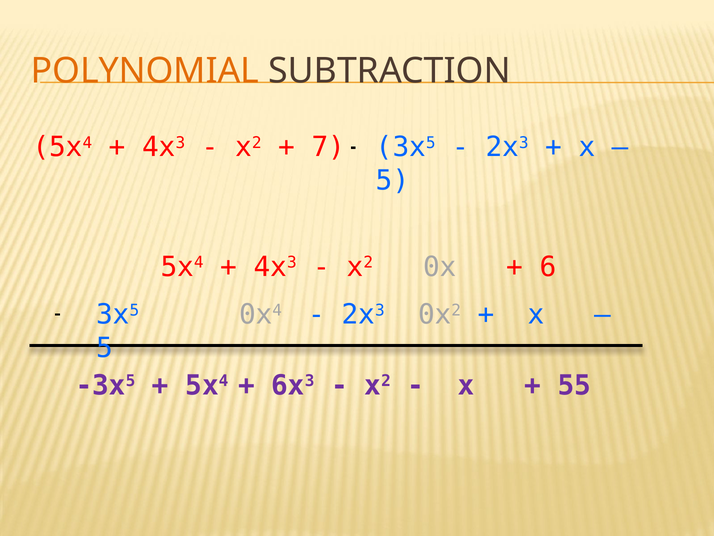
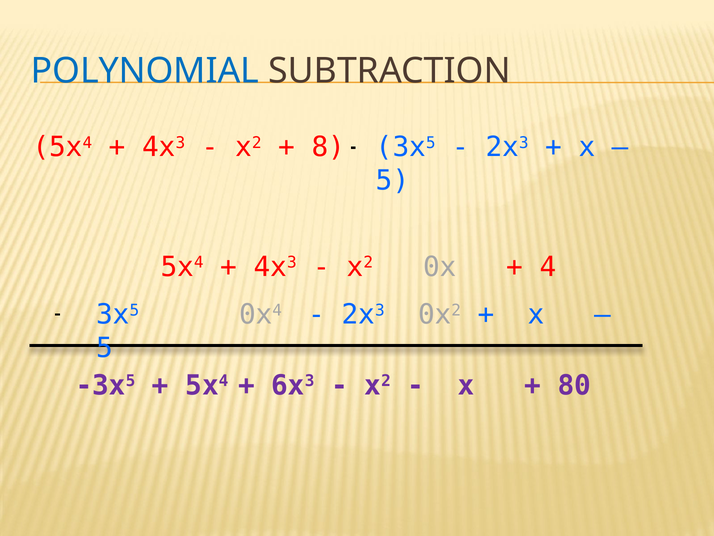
POLYNOMIAL colour: orange -> blue
7: 7 -> 8
6: 6 -> 4
55: 55 -> 80
